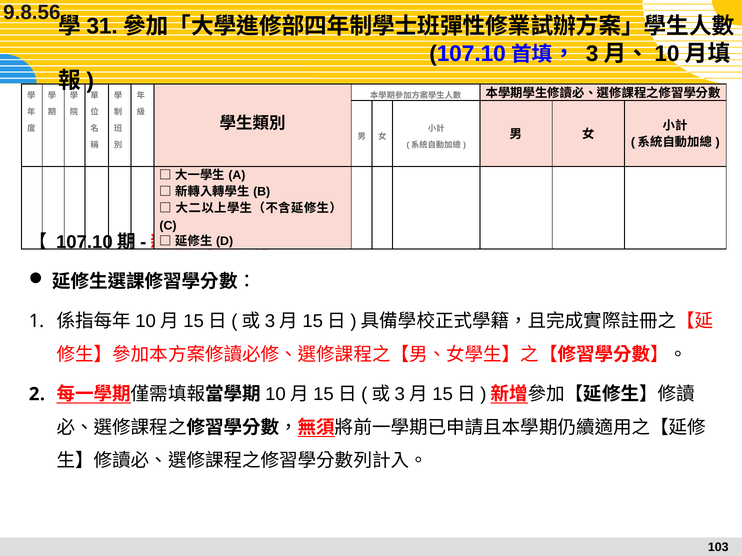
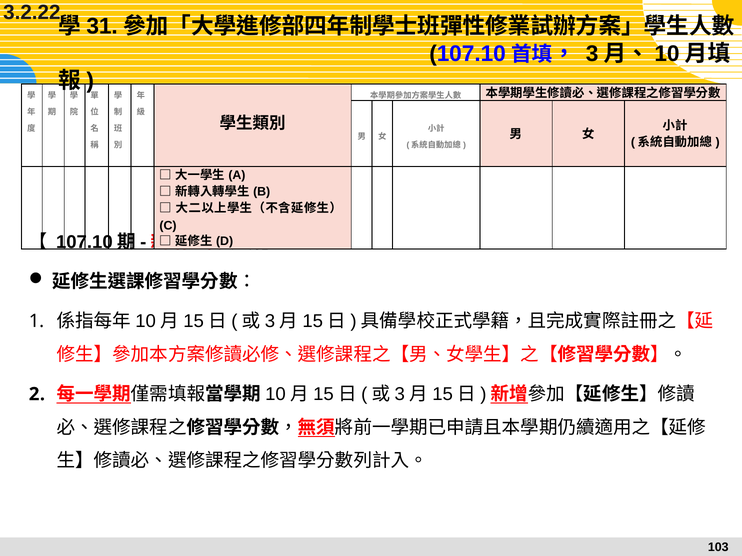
9.8.56: 9.8.56 -> 3.2.22
